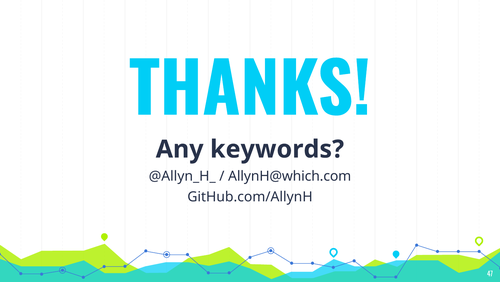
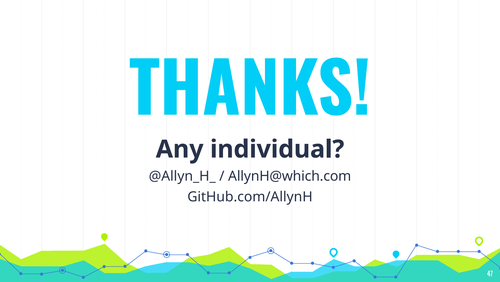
keywords: keywords -> individual
